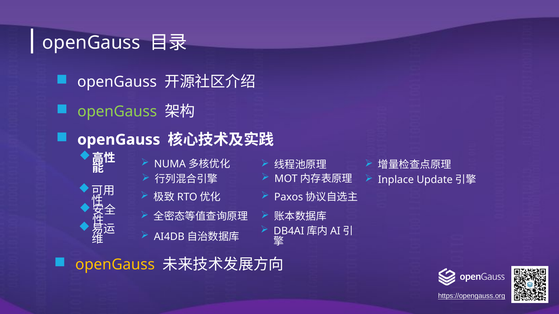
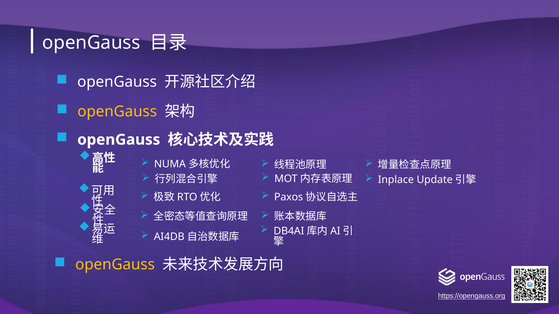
openGauss at (117, 112) colour: light green -> yellow
